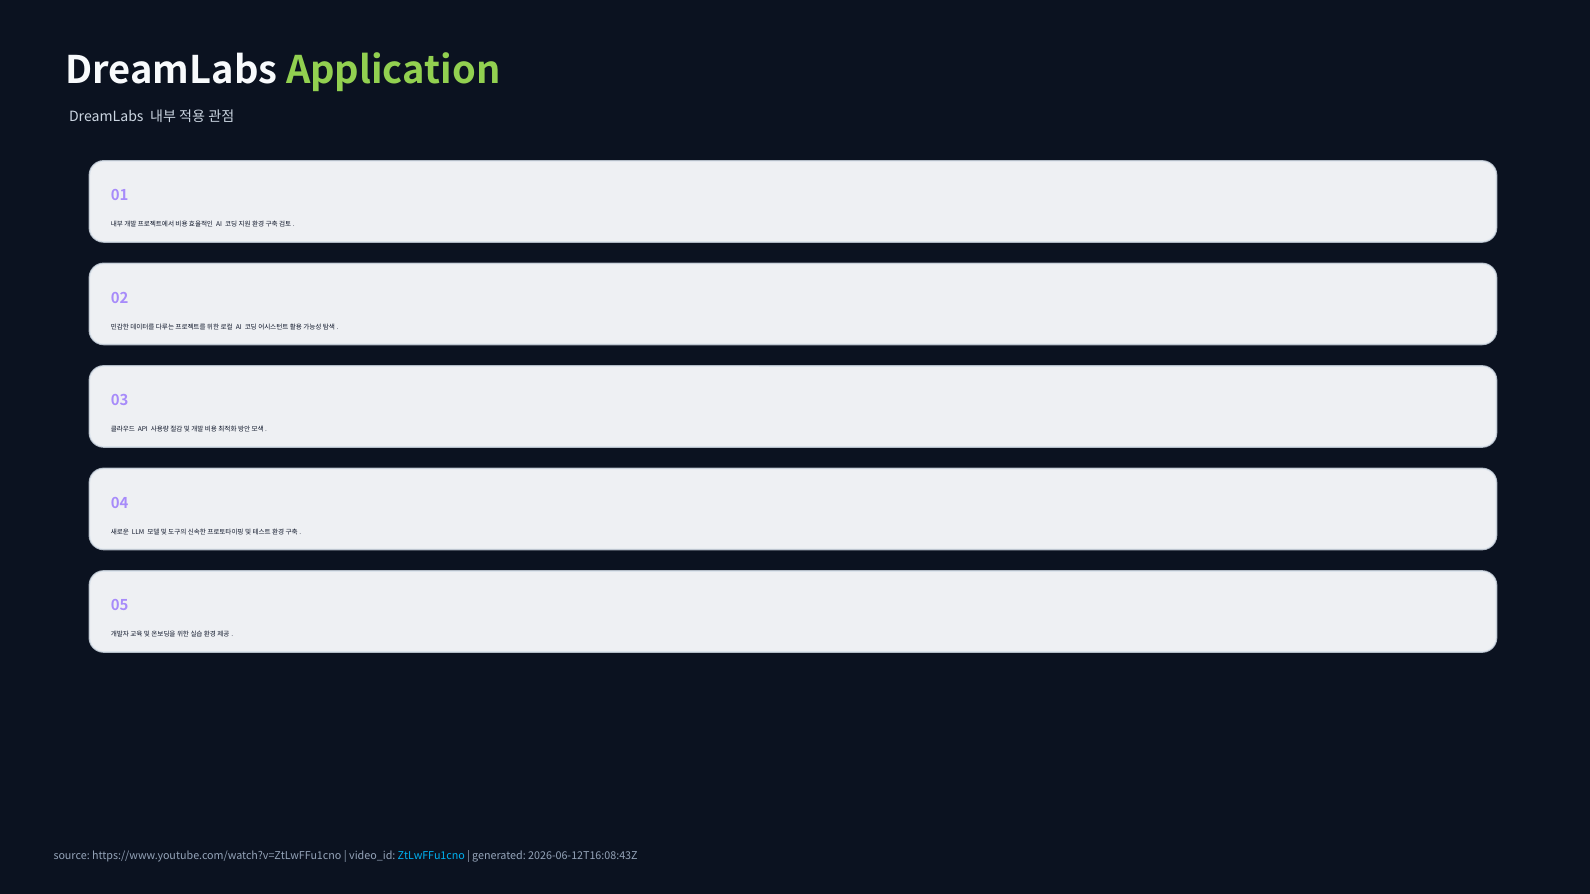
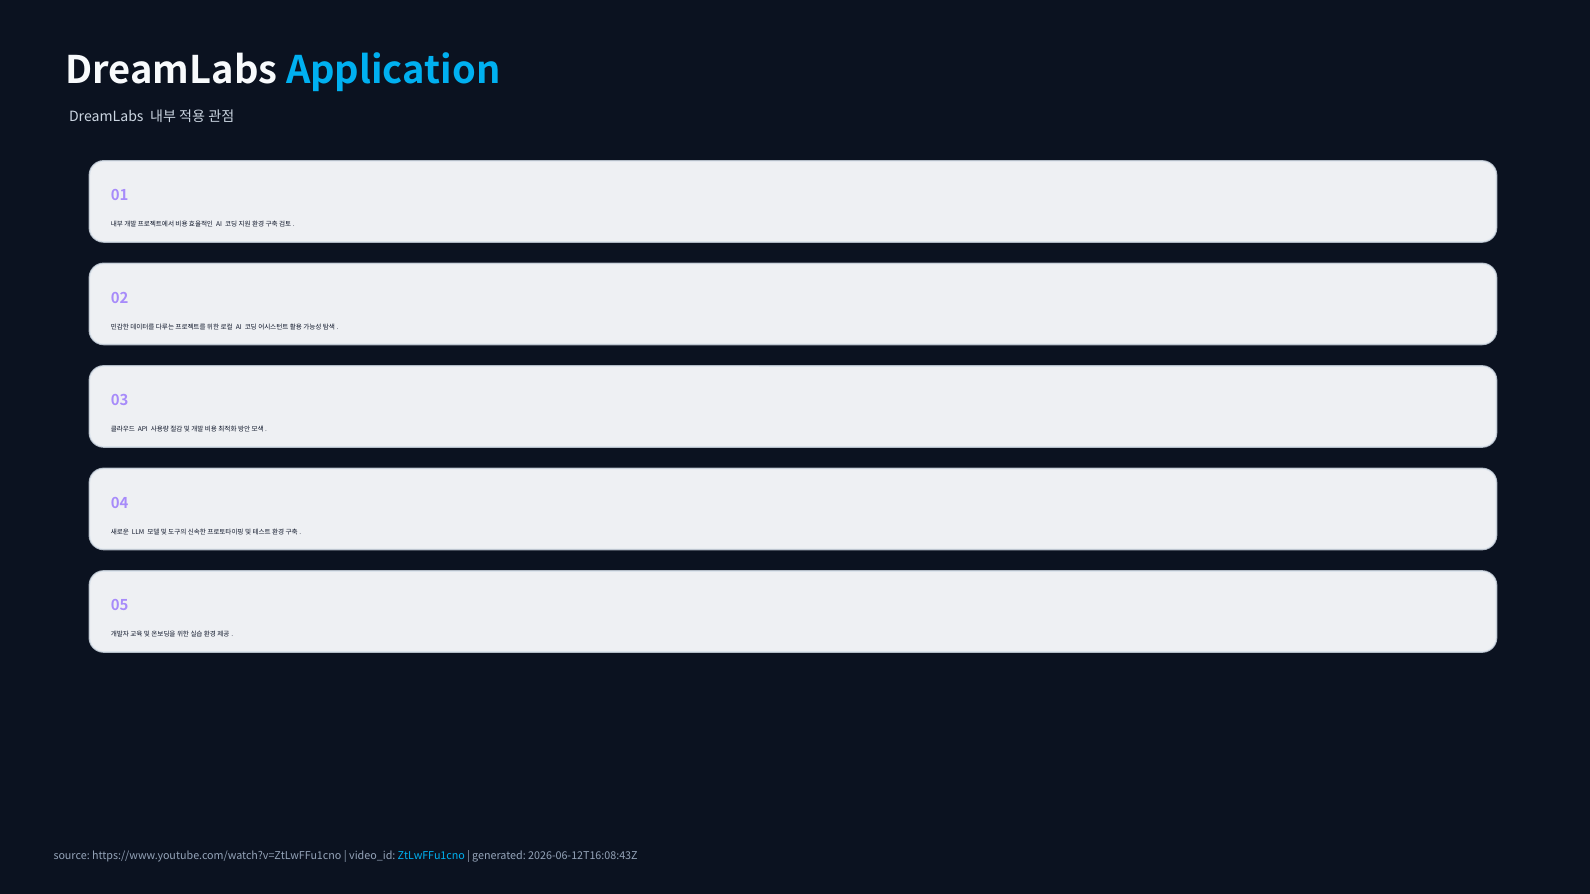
Application colour: light green -> light blue
